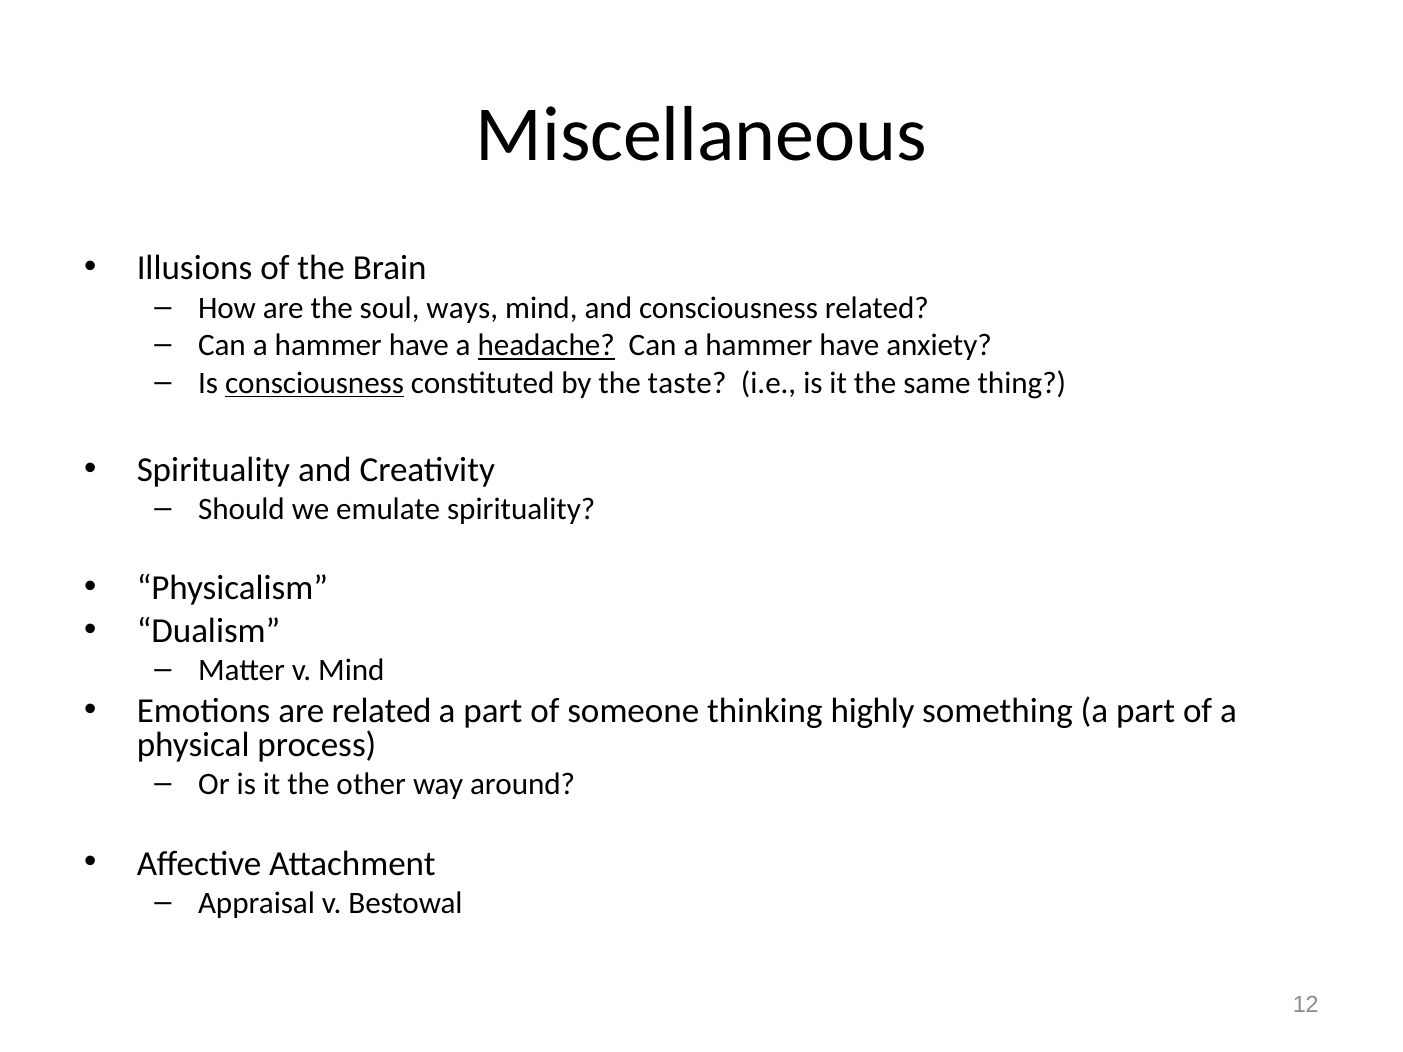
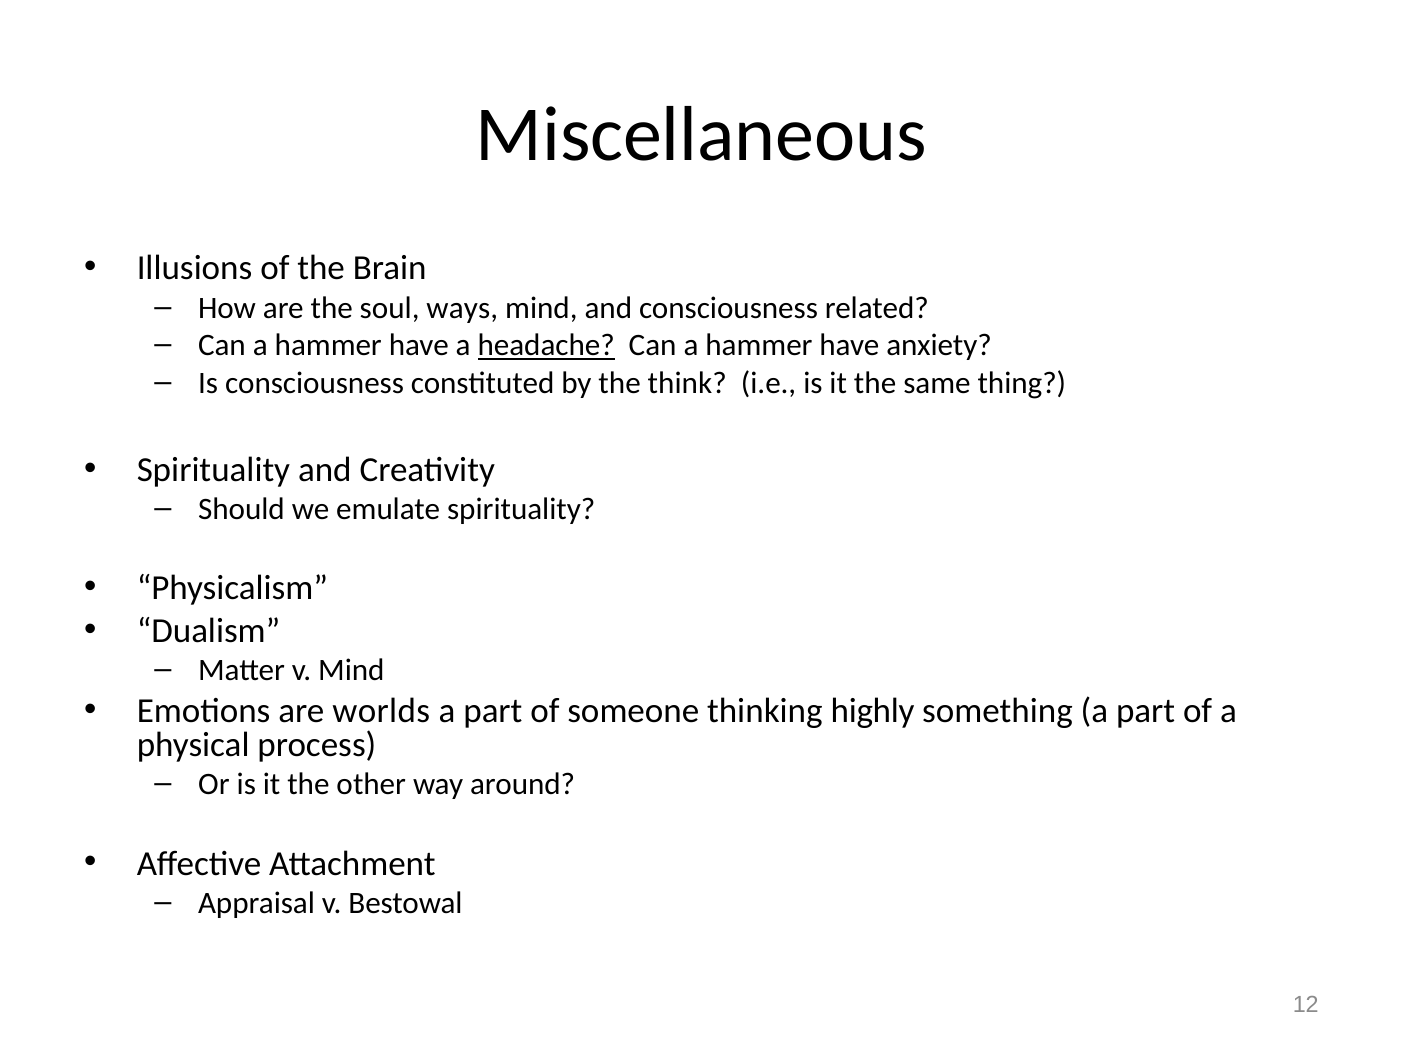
consciousness at (315, 383) underline: present -> none
taste: taste -> think
are related: related -> worlds
